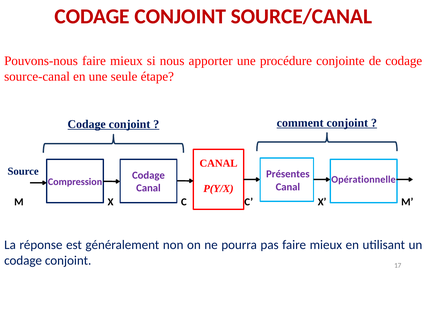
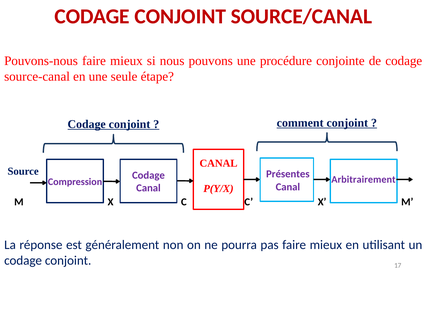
apporter: apporter -> pouvons
Opérationnelle: Opérationnelle -> Arbitrairement
